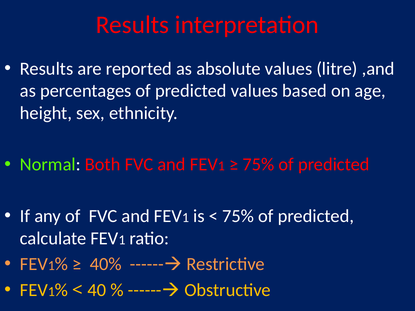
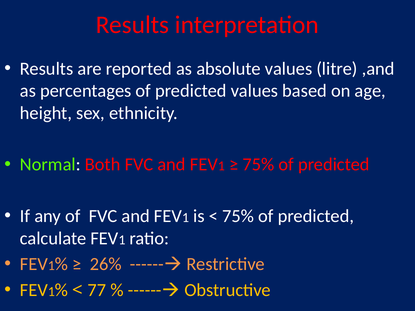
40%: 40% -> 26%
40: 40 -> 77
